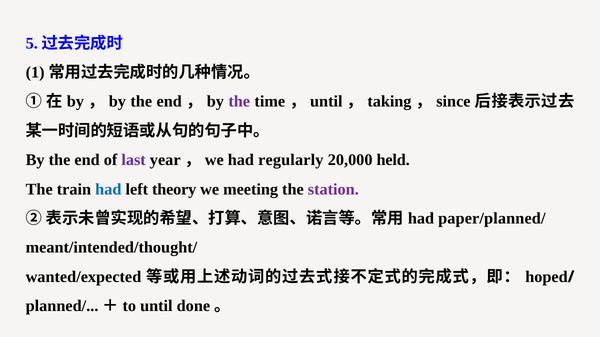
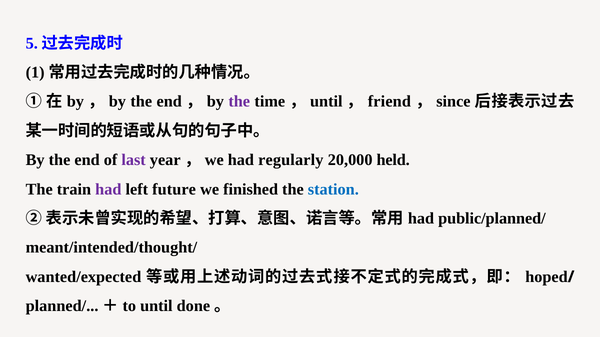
taking: taking -> friend
had at (108, 190) colour: blue -> purple
theory: theory -> future
meeting: meeting -> finished
station colour: purple -> blue
paper/planned/: paper/planned/ -> public/planned/
